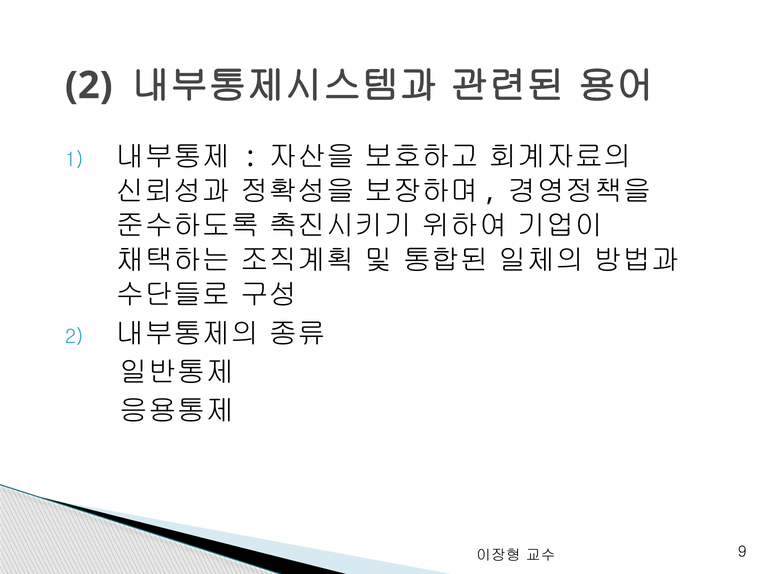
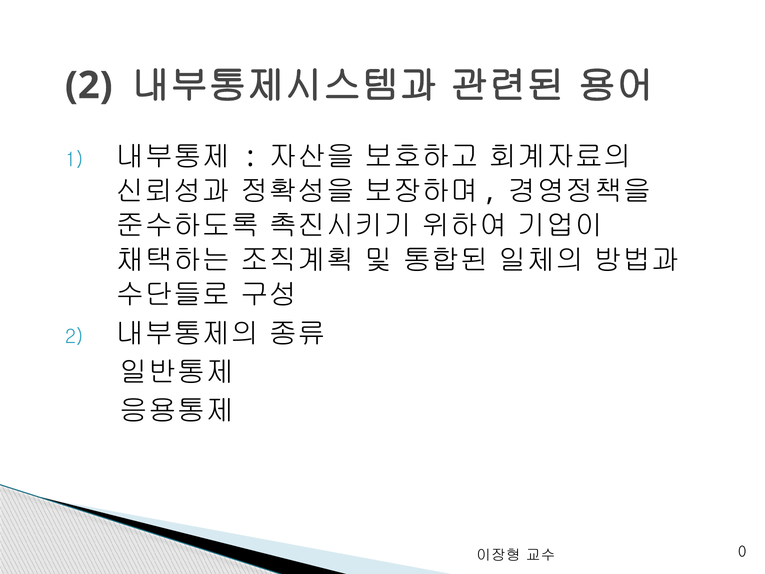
9: 9 -> 0
